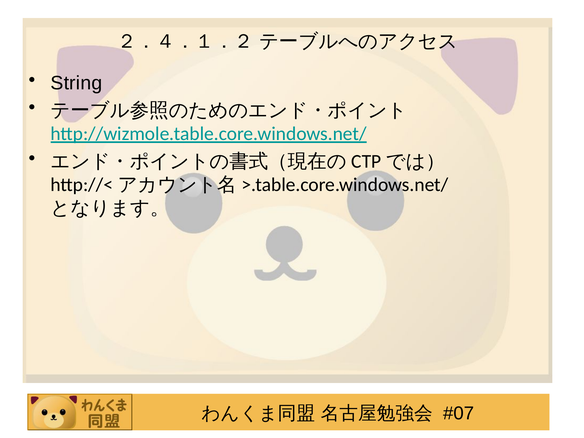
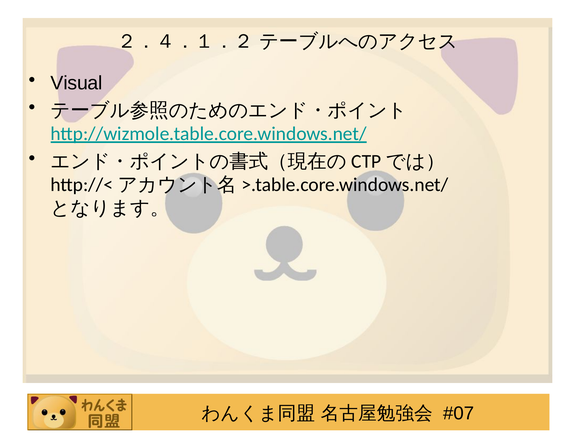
String: String -> Visual
